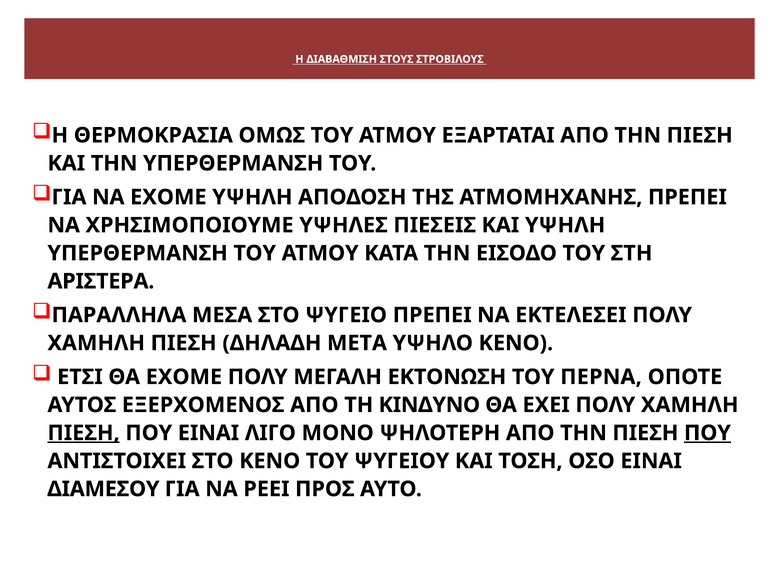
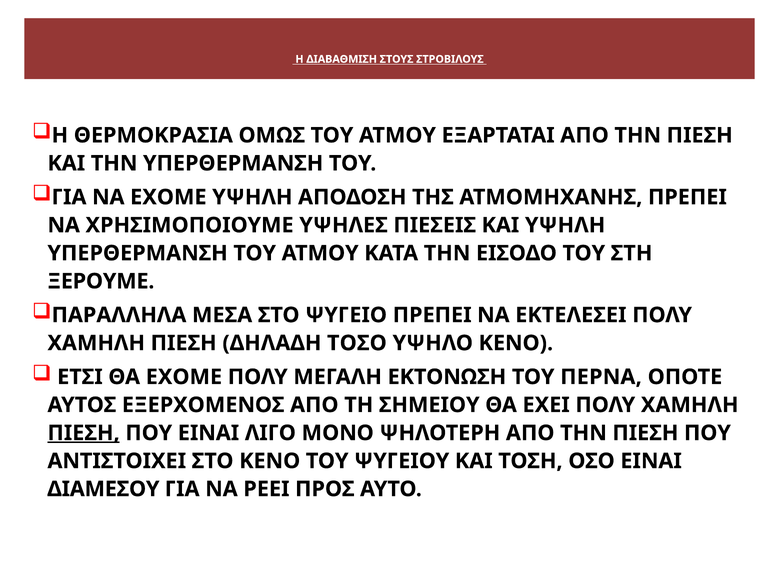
ΑΡΙΣΤΕΡΑ: ΑΡΙΣΤΕΡΑ -> ΞΕΡΟΥΜΕ
ΜΕΤΑ: ΜΕΤΑ -> ΤΟΣΟ
ΚΙΝΔΥΝΟ: ΚΙΝΔΥΝΟ -> ΣΗΜΕΙΟΥ
ΠΟΥ at (707, 433) underline: present -> none
